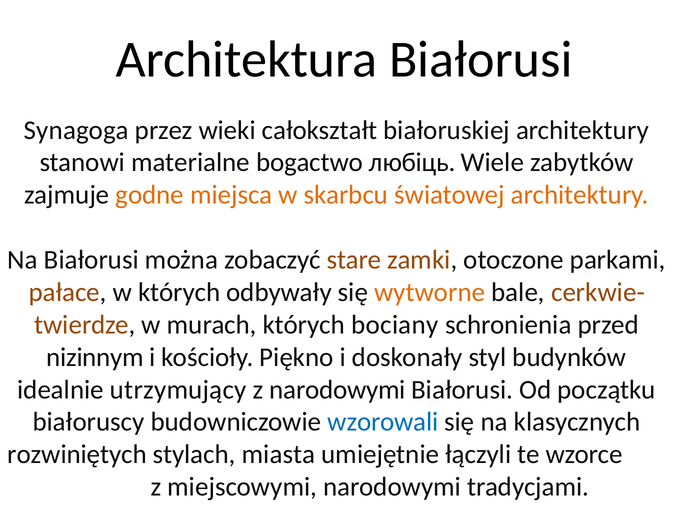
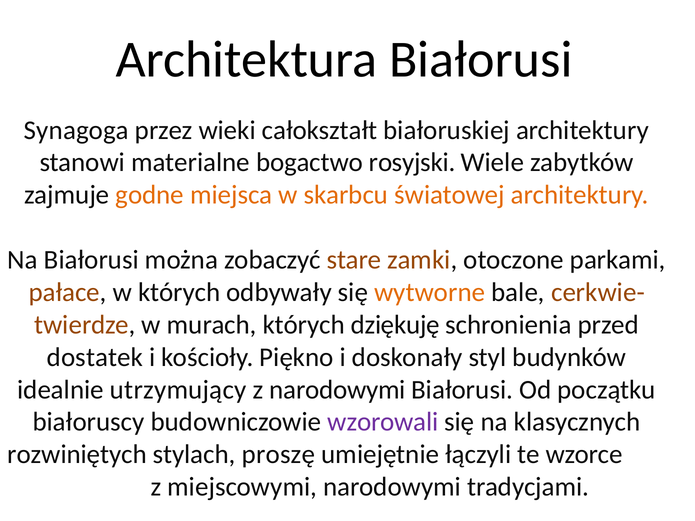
любіць: любіць -> rosyjski
bociany: bociany -> dziękuję
nizinnym: nizinnym -> dostatek
wzorowali colour: blue -> purple
miasta: miasta -> proszę
